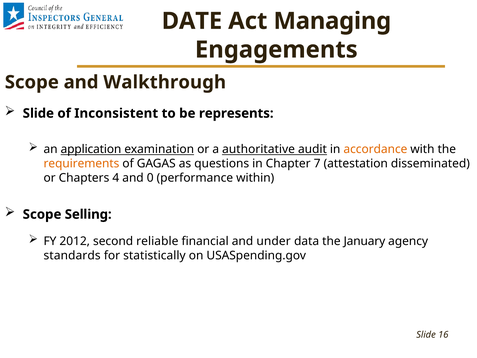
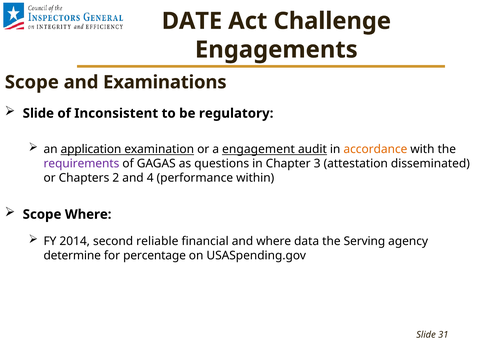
Managing: Managing -> Challenge
Walkthrough: Walkthrough -> Examinations
represents: represents -> regulatory
authoritative: authoritative -> engagement
requirements colour: orange -> purple
7: 7 -> 3
4: 4 -> 2
0: 0 -> 4
Scope Selling: Selling -> Where
2012: 2012 -> 2014
and under: under -> where
January: January -> Serving
standards: standards -> determine
statistically: statistically -> percentage
16: 16 -> 31
